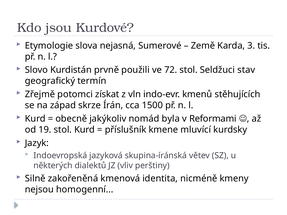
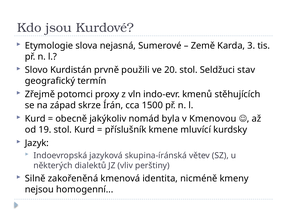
72: 72 -> 20
získat: získat -> proxy
Reformami: Reformami -> Kmenovou
